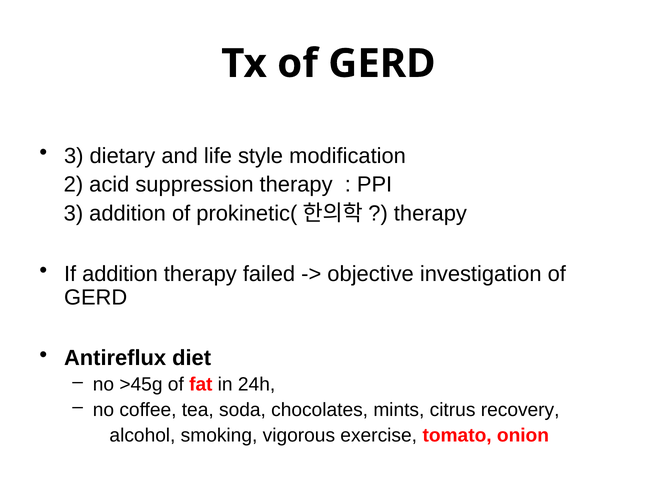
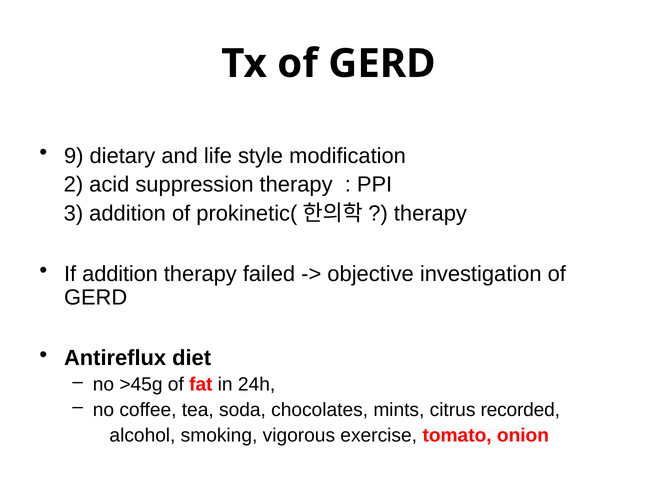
3 at (74, 156): 3 -> 9
recovery: recovery -> recorded
